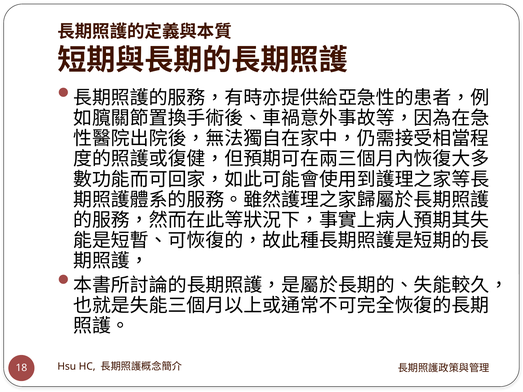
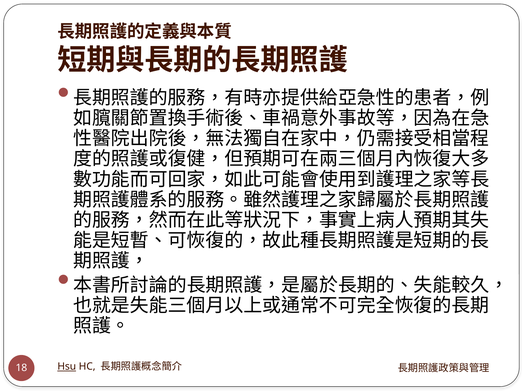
Hsu underline: none -> present
